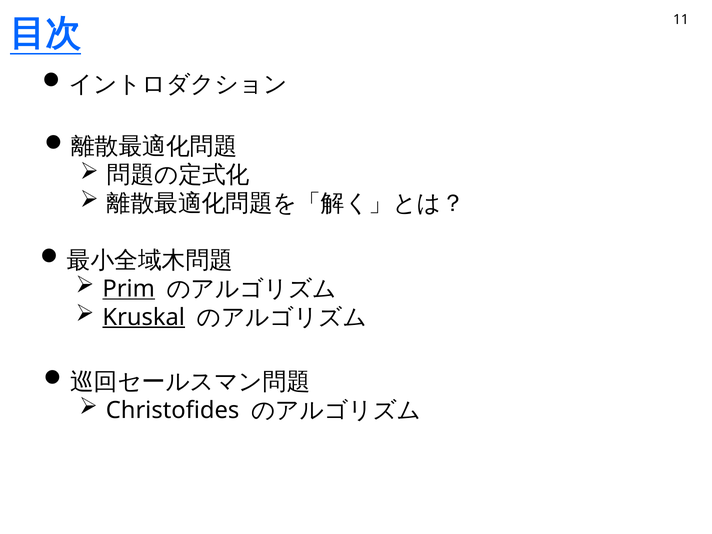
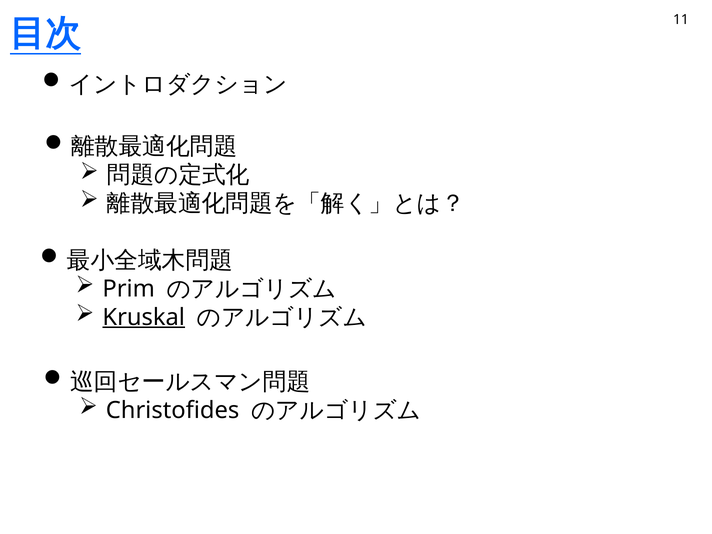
Prim underline: present -> none
